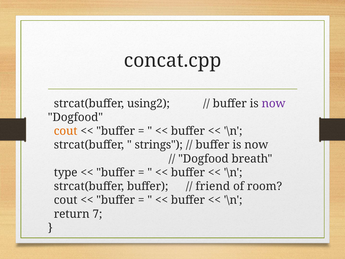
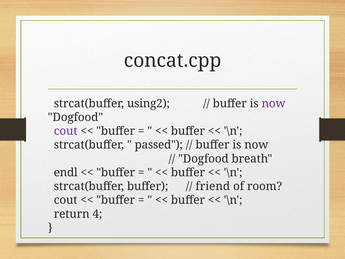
cout at (66, 131) colour: orange -> purple
strings: strings -> passed
type: type -> endl
7: 7 -> 4
